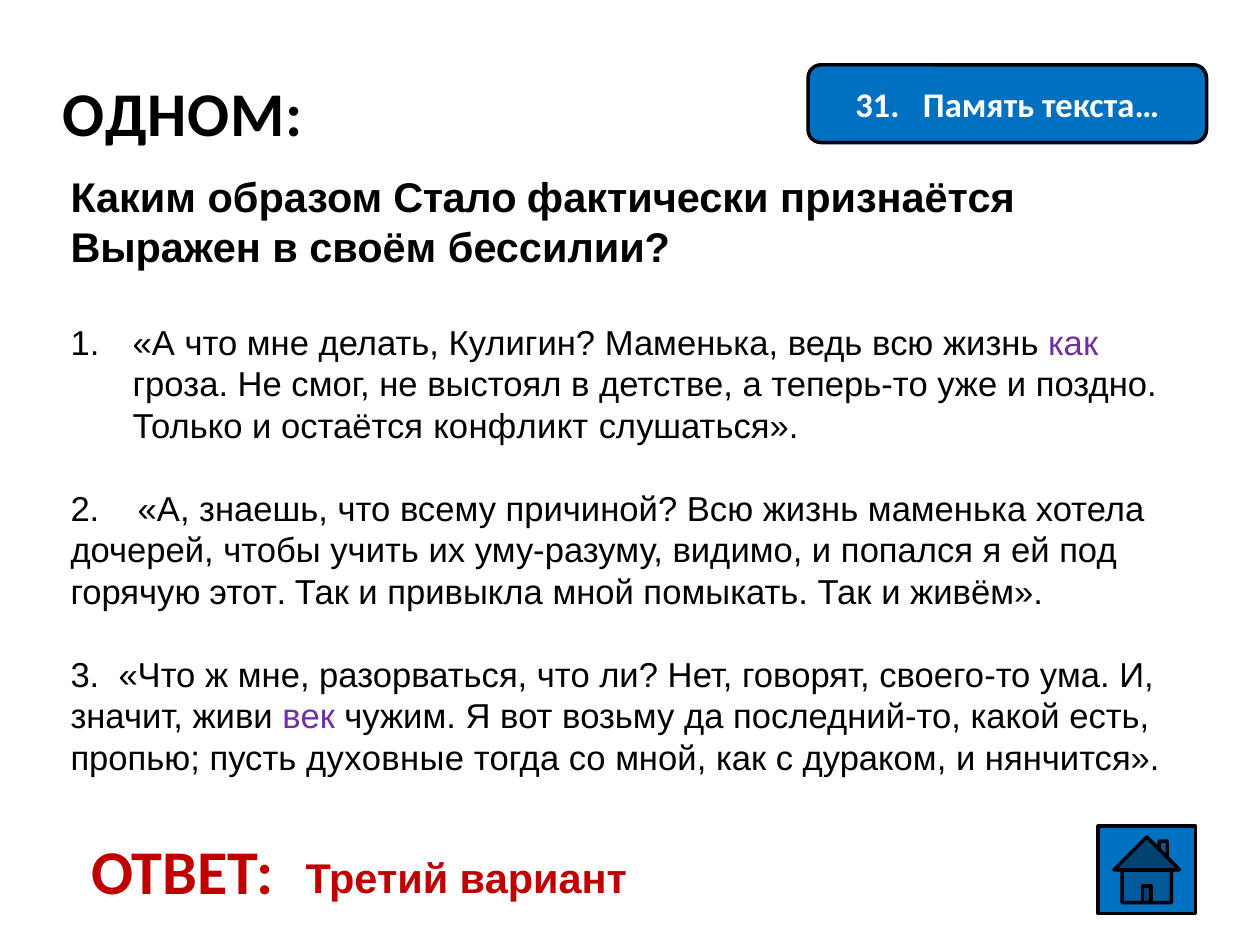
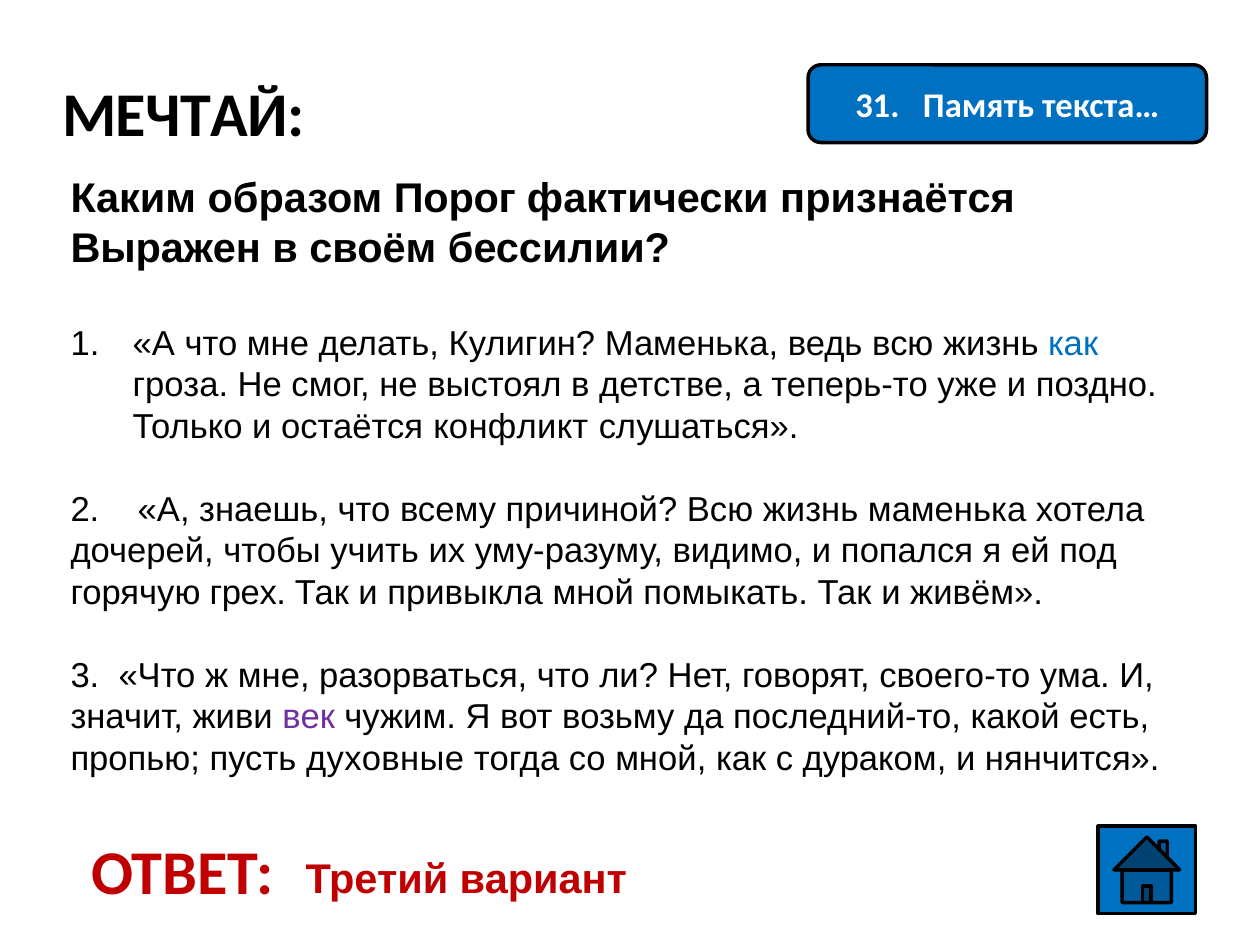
ОДНОМ: ОДНОМ -> МЕЧТАЙ
Стало: Стало -> Порог
как at (1073, 344) colour: purple -> blue
этот: этот -> грех
